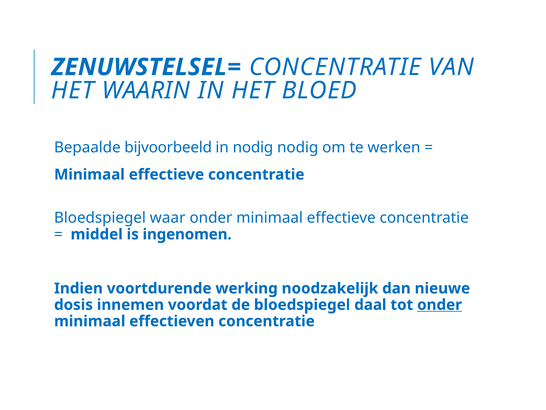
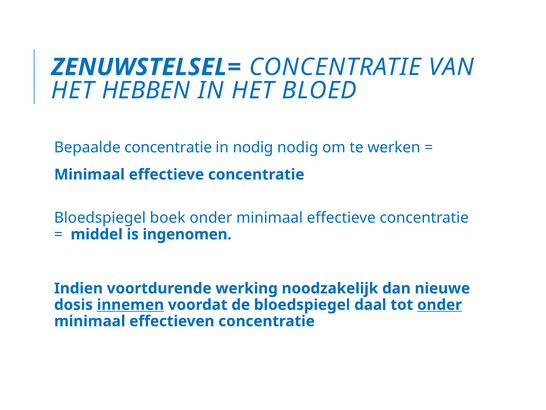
WAARIN: WAARIN -> HEBBEN
Bepaalde bijvoorbeeld: bijvoorbeeld -> concentratie
waar: waar -> boek
innemen underline: none -> present
